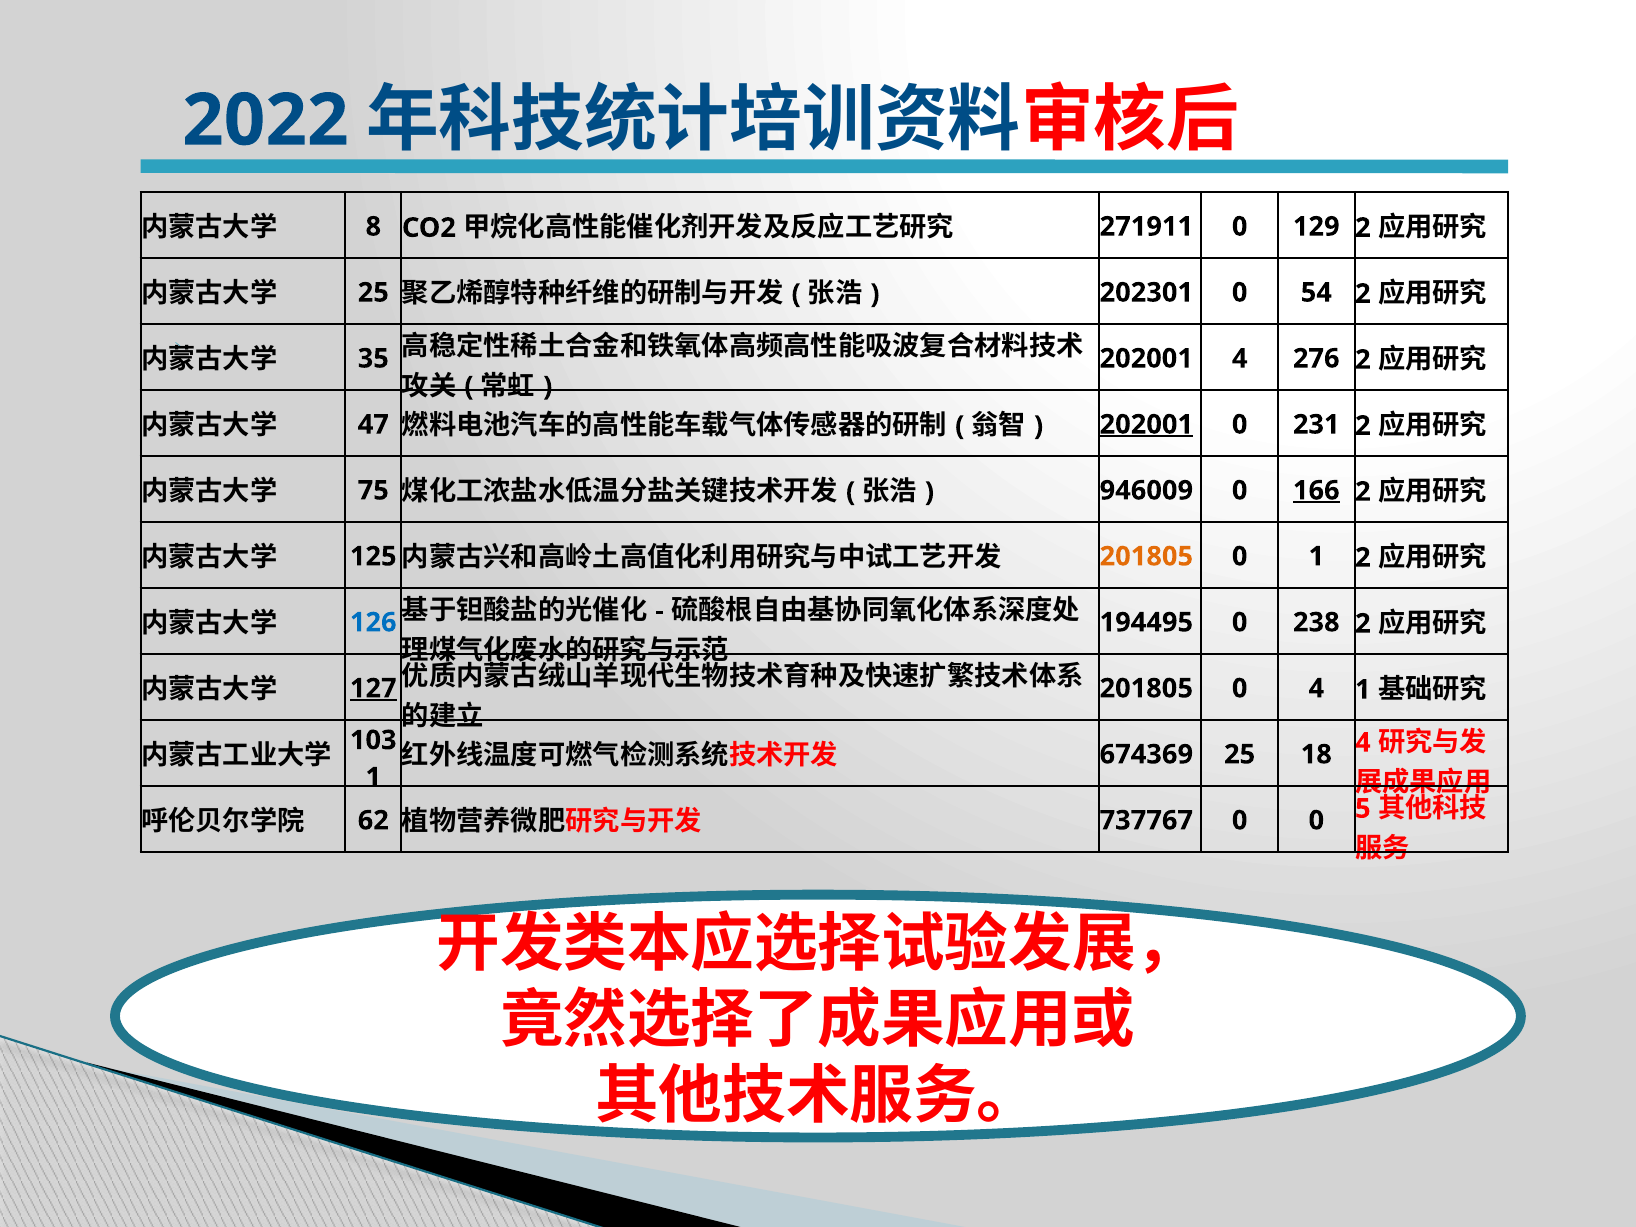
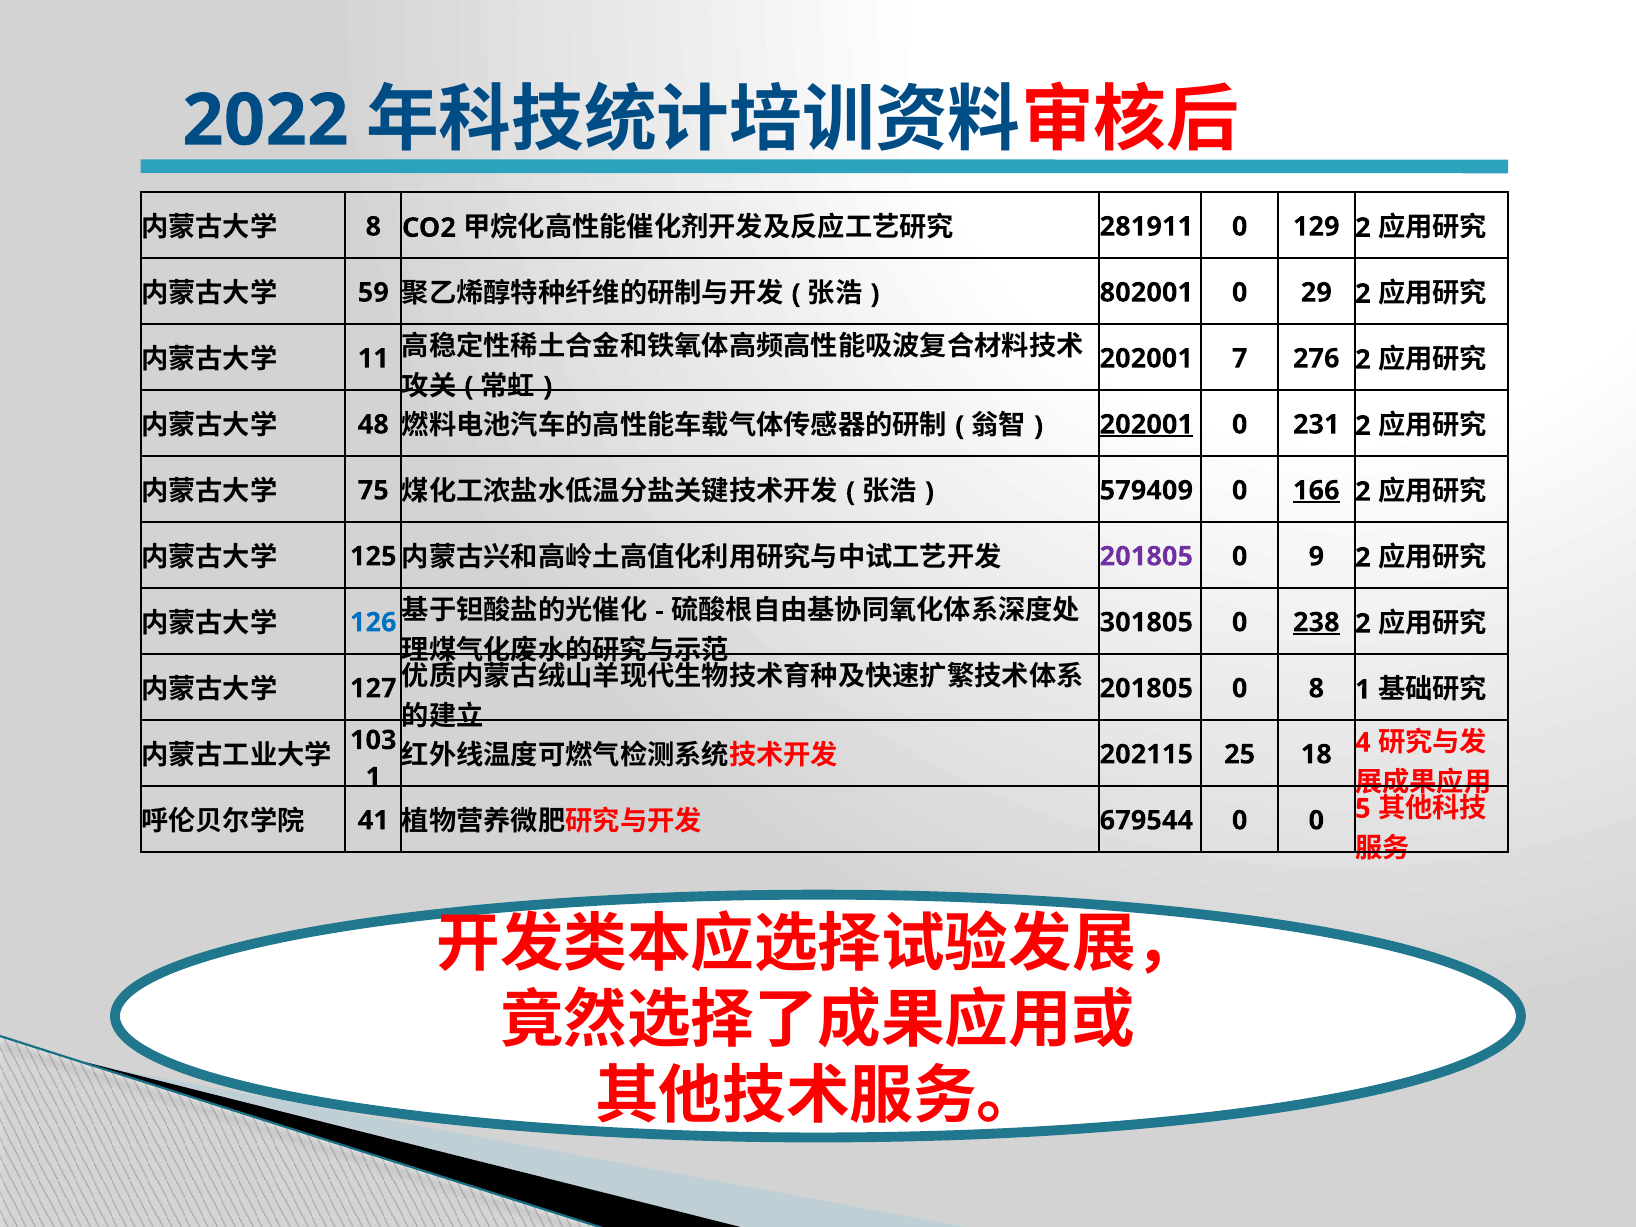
271911: 271911 -> 281911
25 at (373, 293): 25 -> 59
202301: 202301 -> 802001
54: 54 -> 29
35: 35 -> 11
202001 4: 4 -> 7
47: 47 -> 48
946009: 946009 -> 579409
201805 at (1146, 556) colour: orange -> purple
0 1: 1 -> 9
194495: 194495 -> 301805
238 underline: none -> present
127 underline: present -> none
0 4: 4 -> 8
674369: 674369 -> 202115
62: 62 -> 41
737767: 737767 -> 679544
